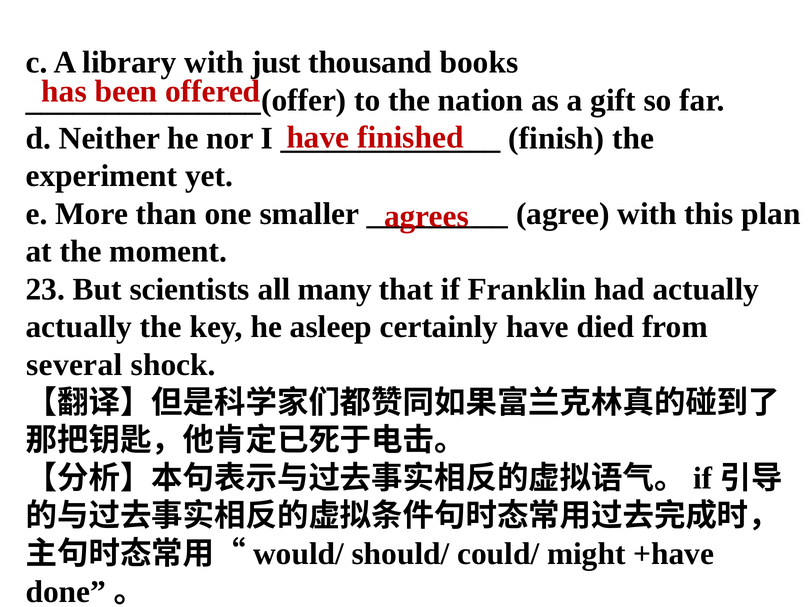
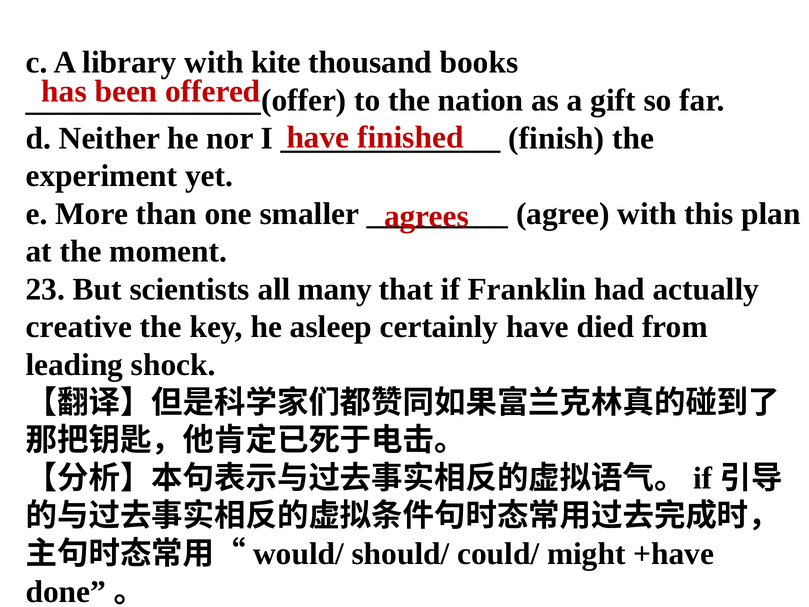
just: just -> kite
actually at (79, 327): actually -> creative
several: several -> leading
